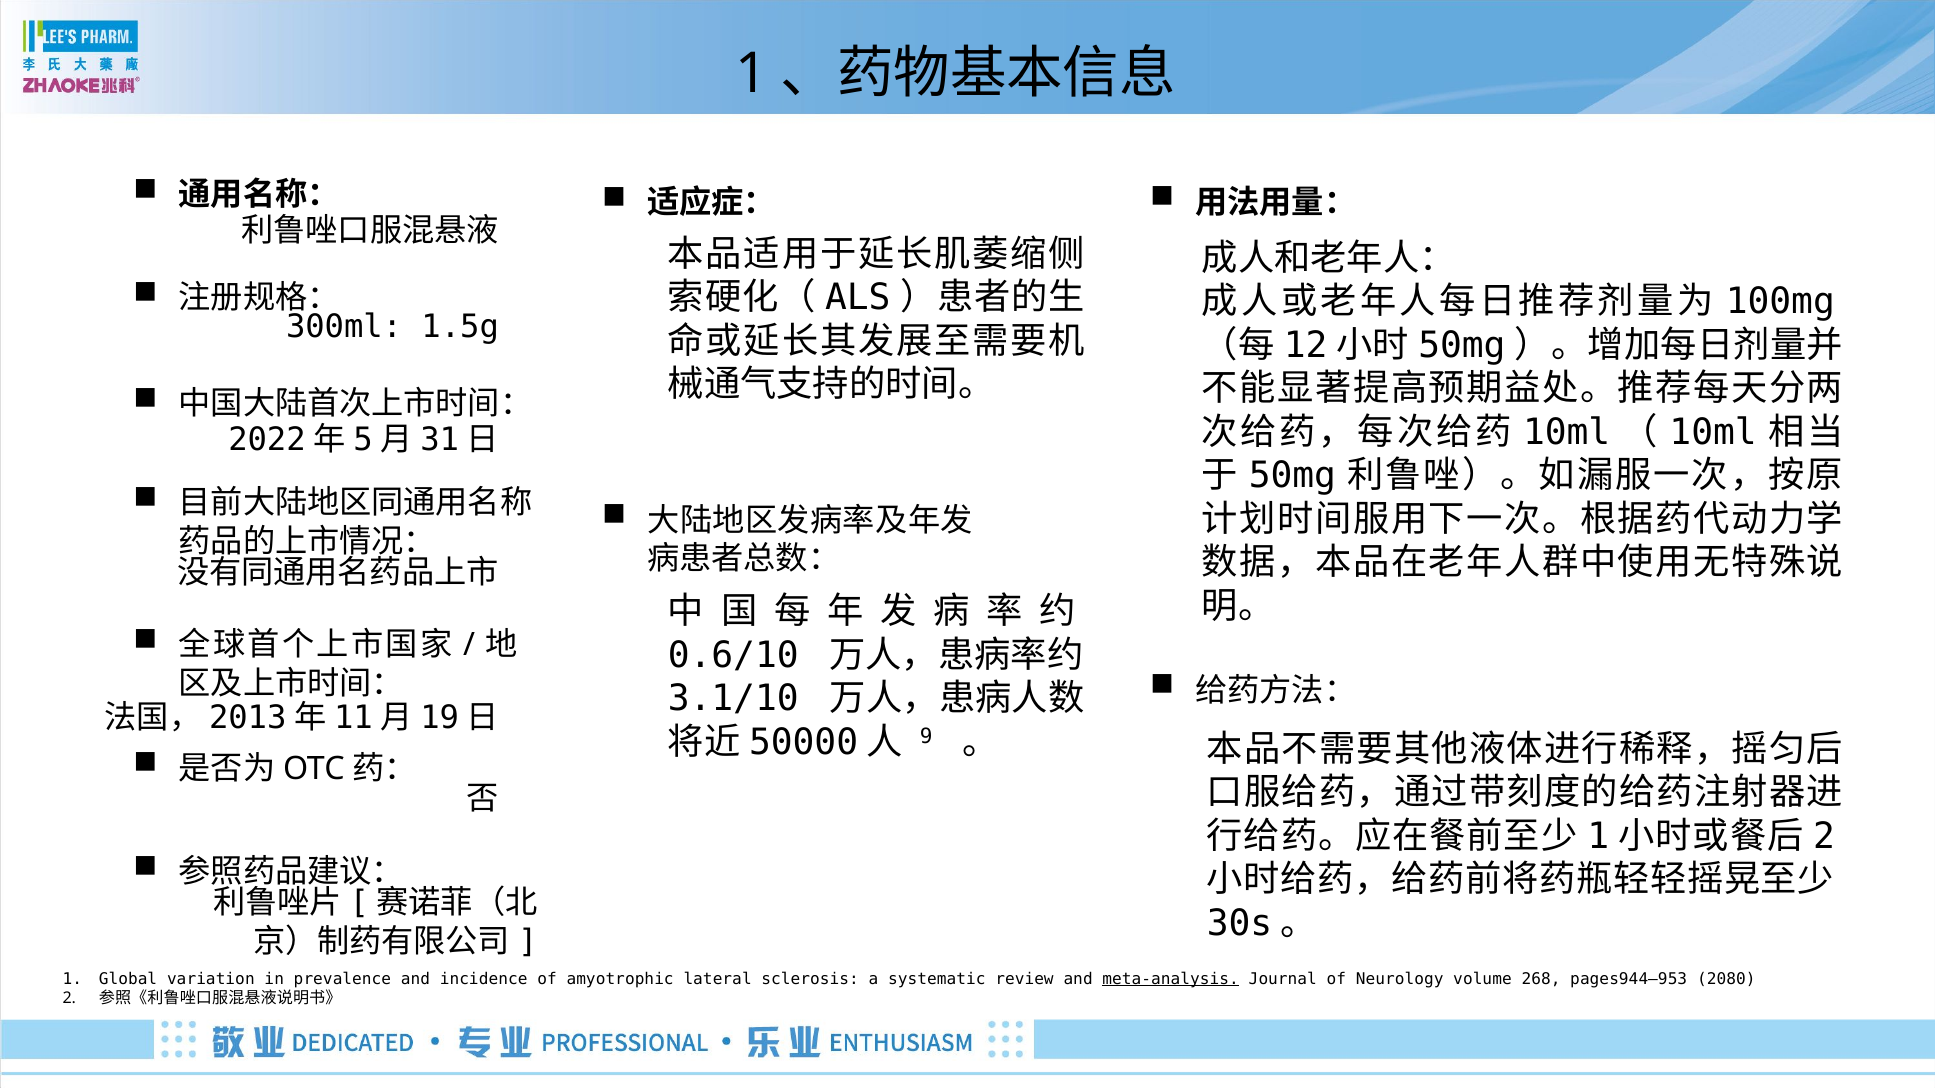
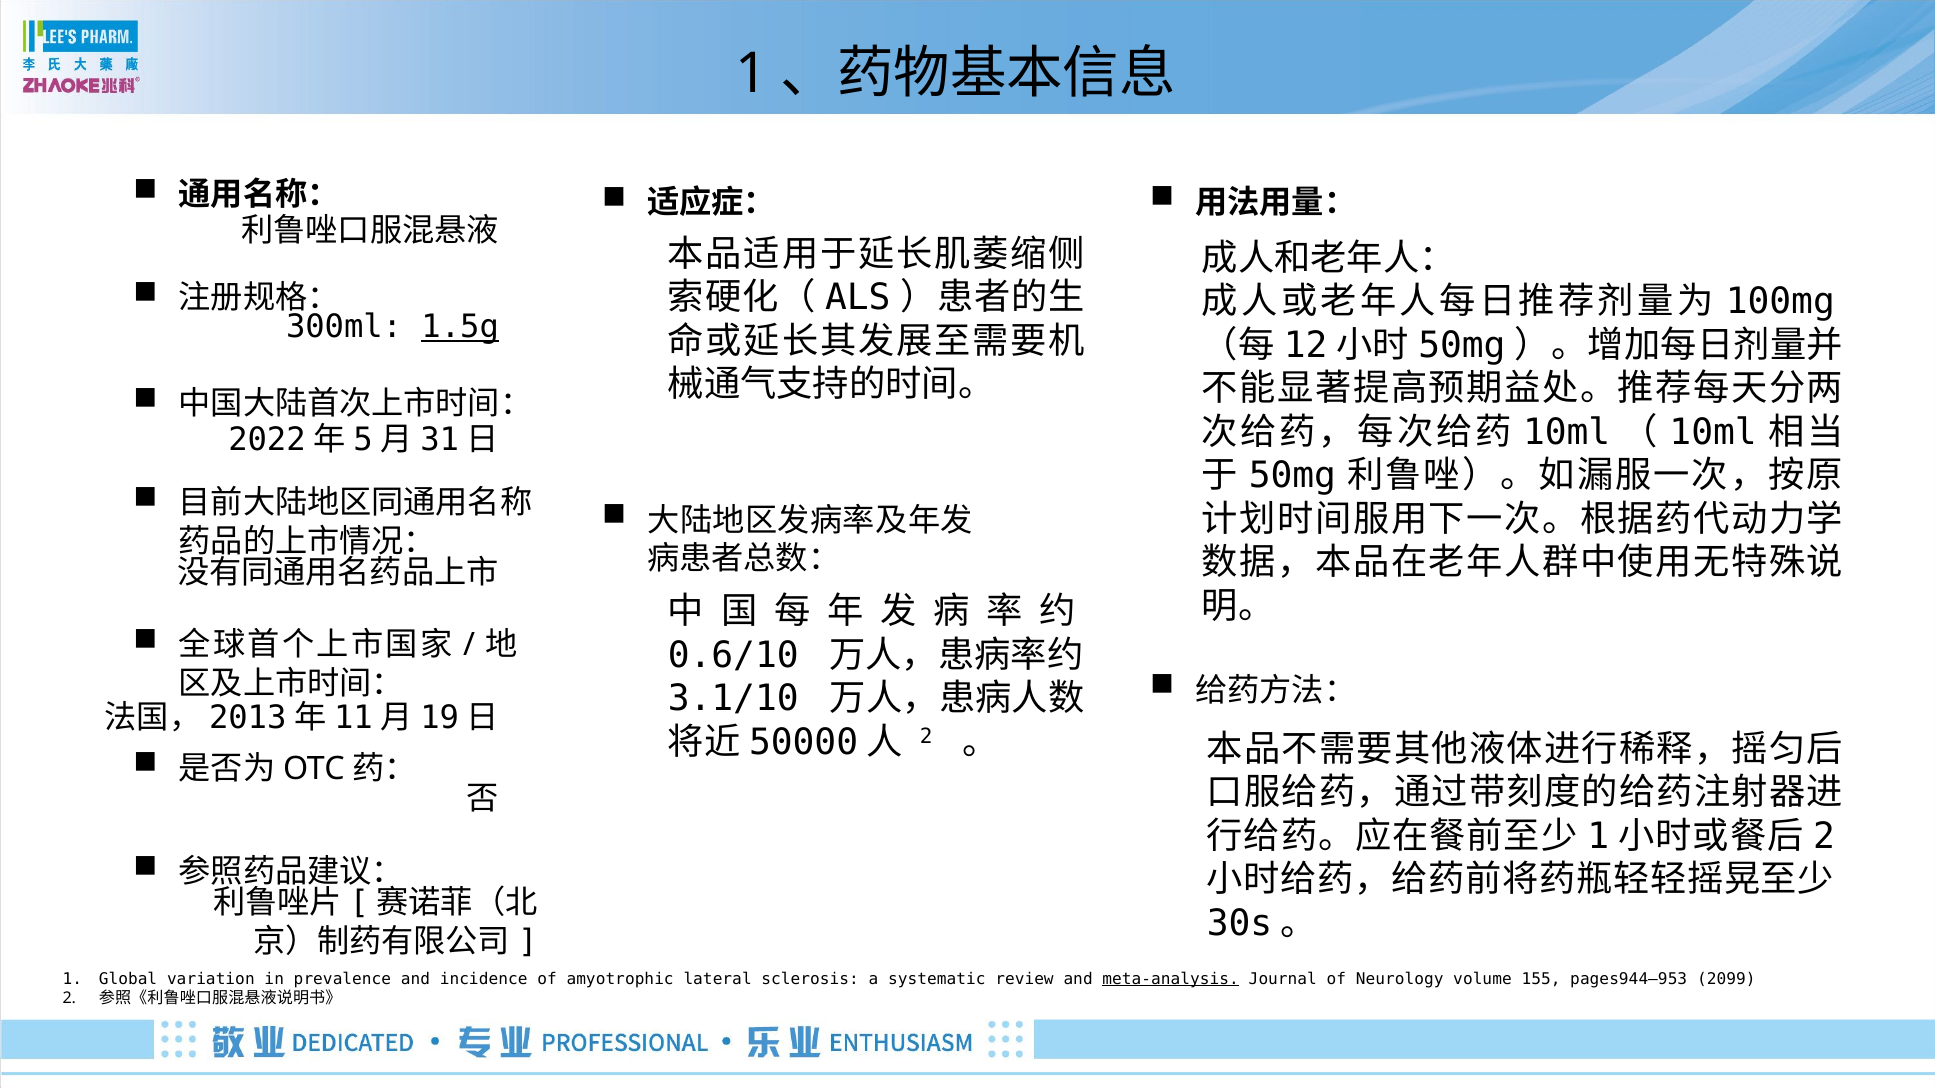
1.5g underline: none -> present
9 at (926, 737): 9 -> 2
268: 268 -> 155
2080: 2080 -> 2099
